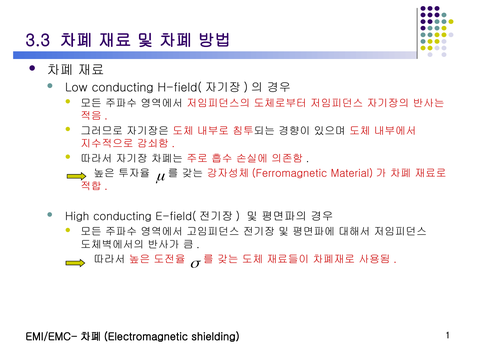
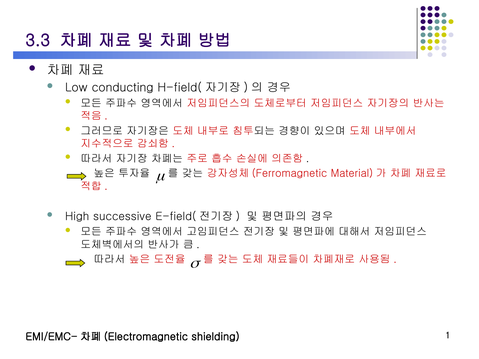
High conducting: conducting -> successive
